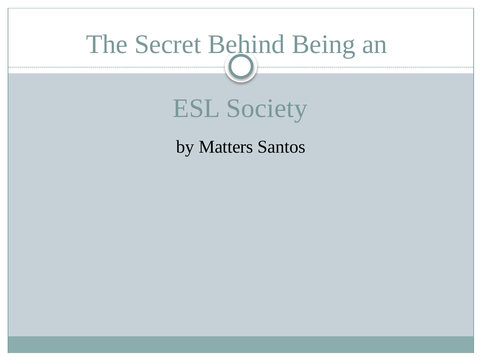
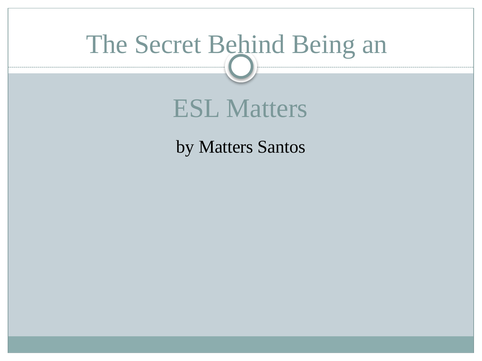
ESL Society: Society -> Matters
